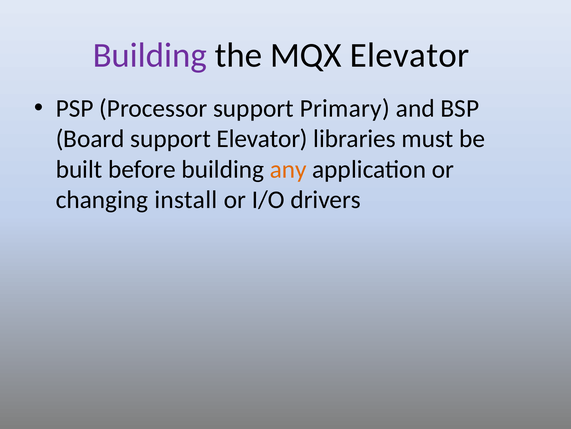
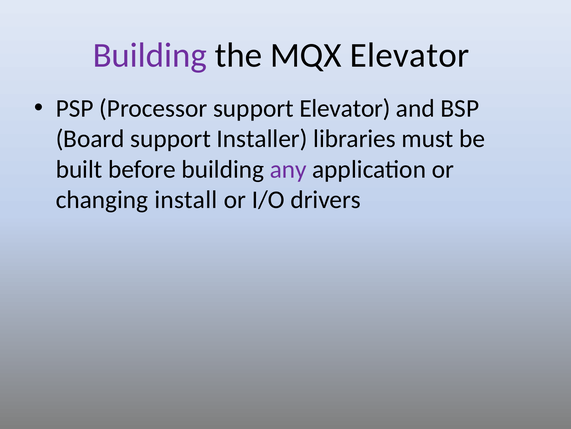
support Primary: Primary -> Elevator
support Elevator: Elevator -> Installer
any colour: orange -> purple
